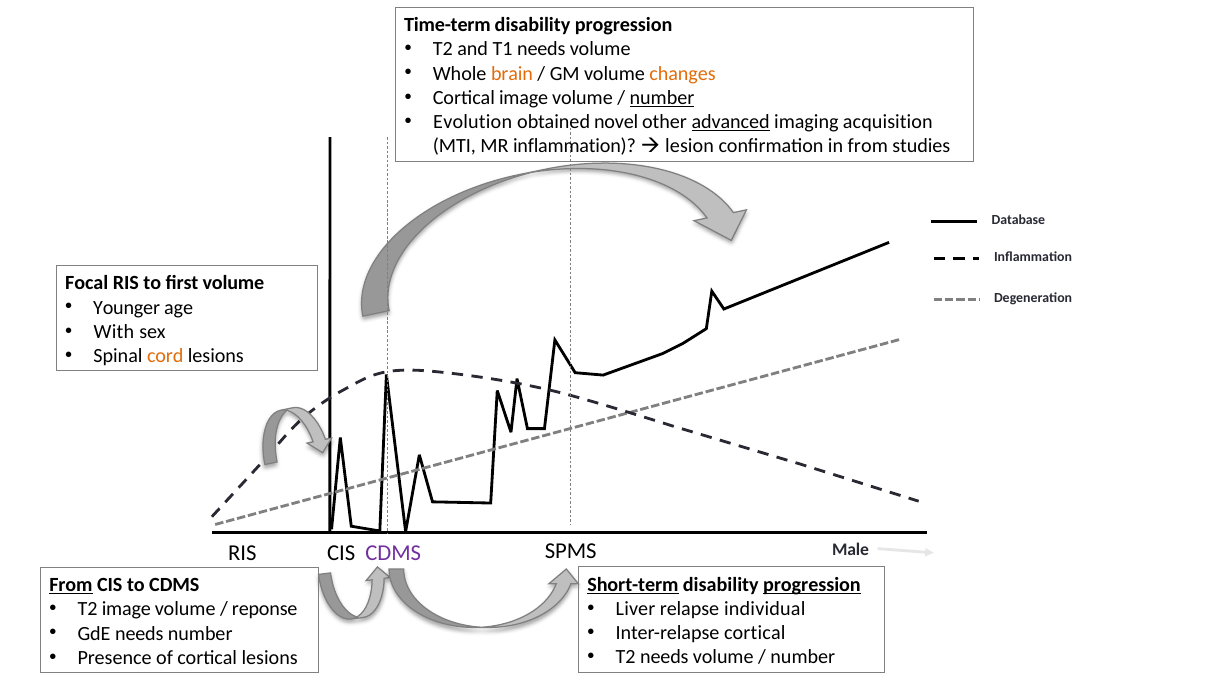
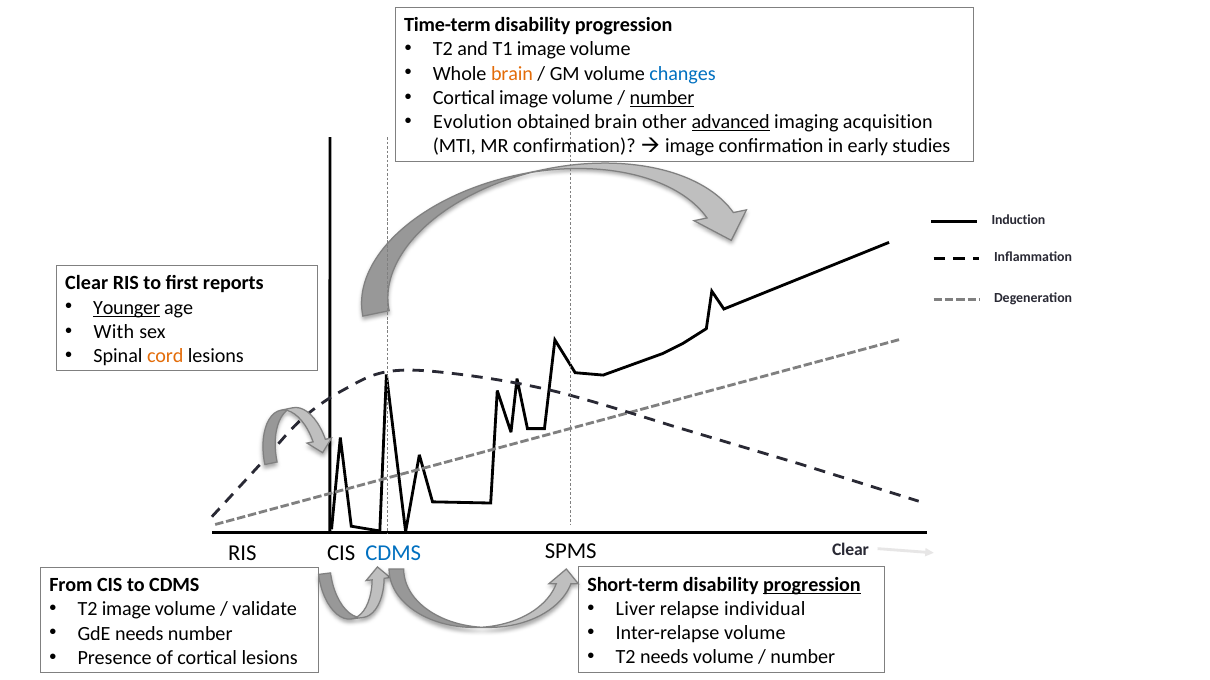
T1 needs: needs -> image
changes colour: orange -> blue
obtained novel: novel -> brain
MR inflammation: inflammation -> confirmation
lesion at (690, 146): lesion -> image
in from: from -> early
Database: Database -> Induction
Focal at (87, 284): Focal -> Clear
first volume: volume -> reports
Younger underline: none -> present
Male at (850, 550): Male -> Clear
CDMS at (393, 554) colour: purple -> blue
Short-term underline: present -> none
From at (71, 586) underline: present -> none
reponse: reponse -> validate
Inter-relapse cortical: cortical -> volume
